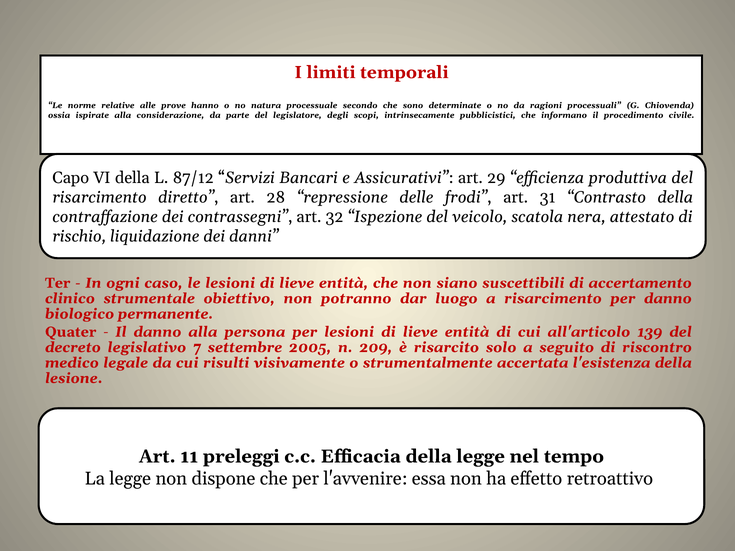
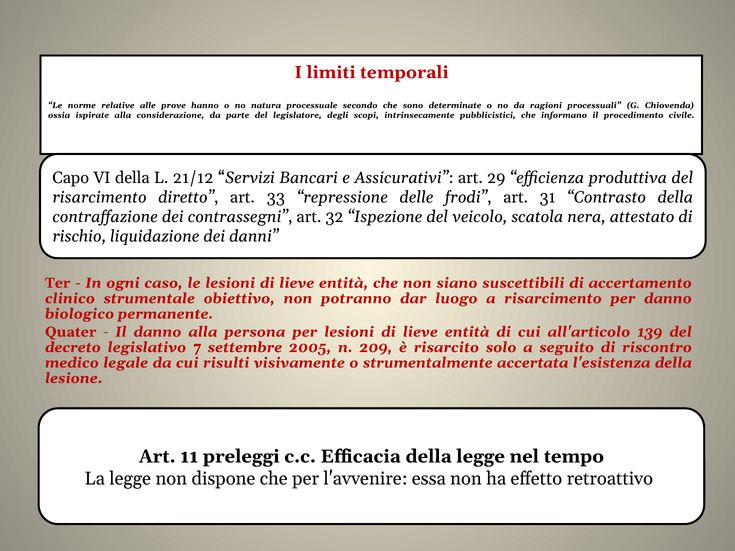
87/12: 87/12 -> 21/12
28: 28 -> 33
